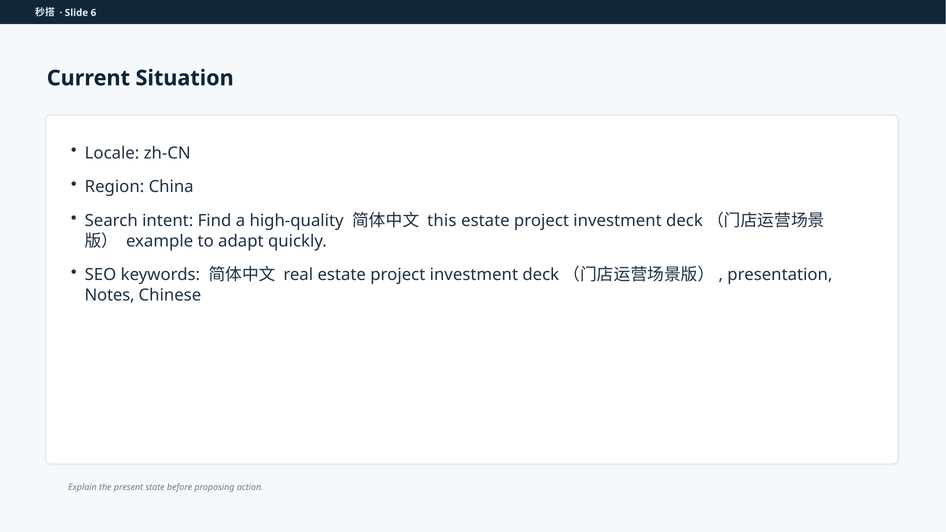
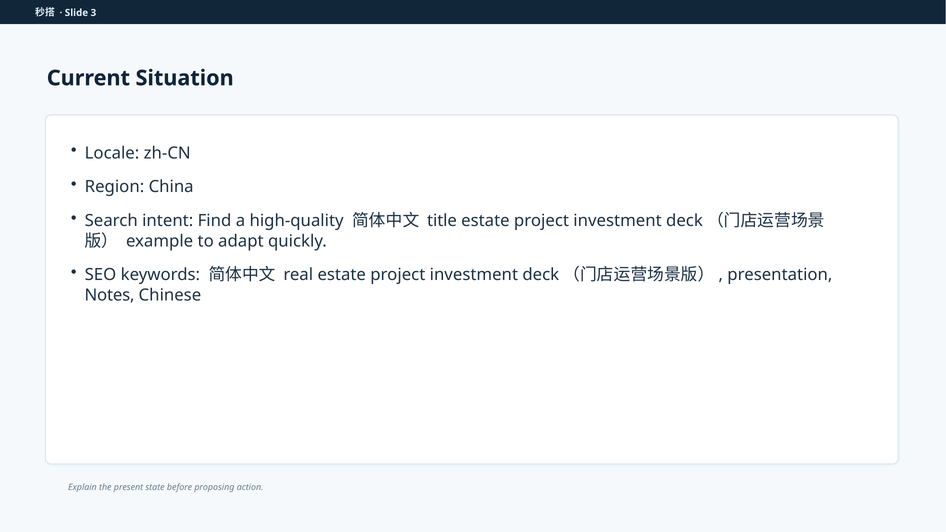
6: 6 -> 3
this: this -> title
